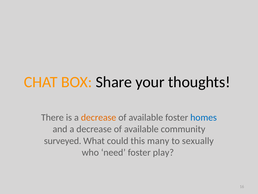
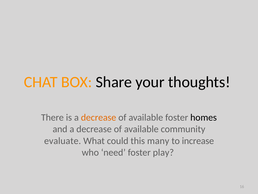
homes colour: blue -> black
surveyed: surveyed -> evaluate
sexually: sexually -> increase
